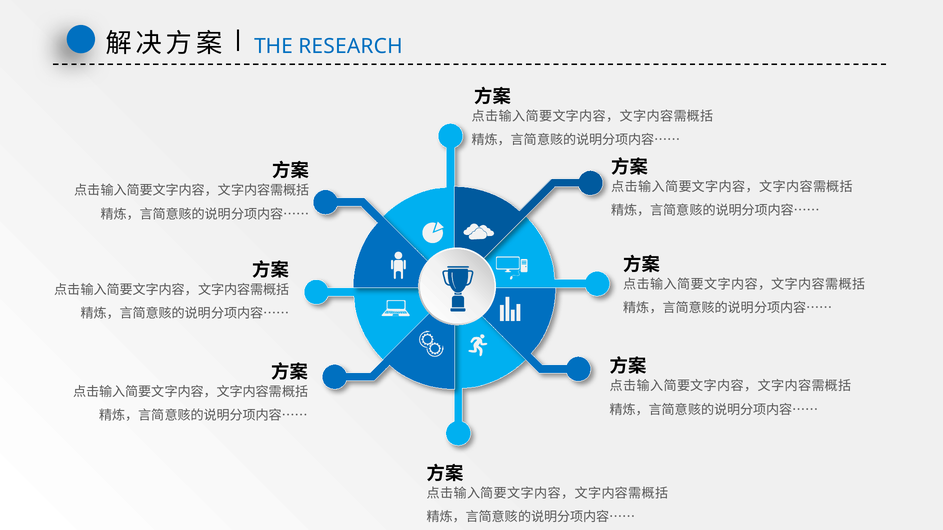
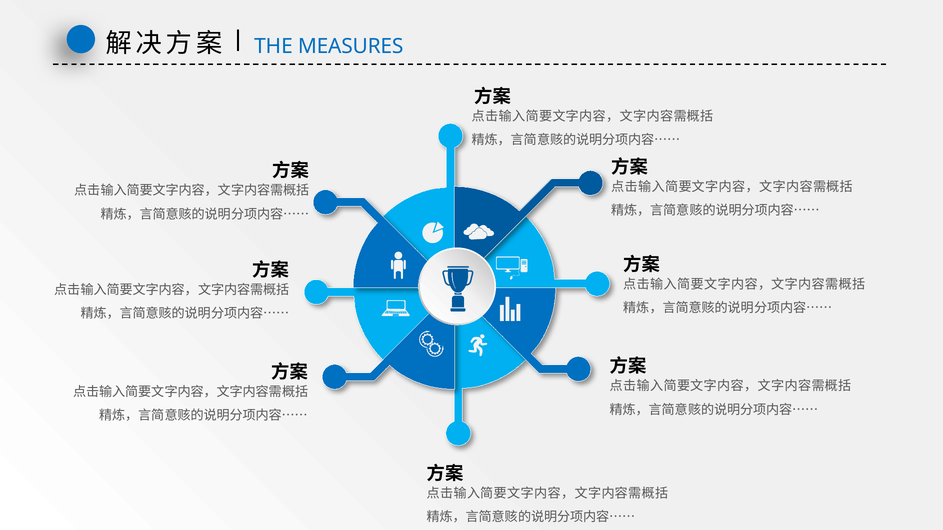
RESEARCH: RESEARCH -> MEASURES
